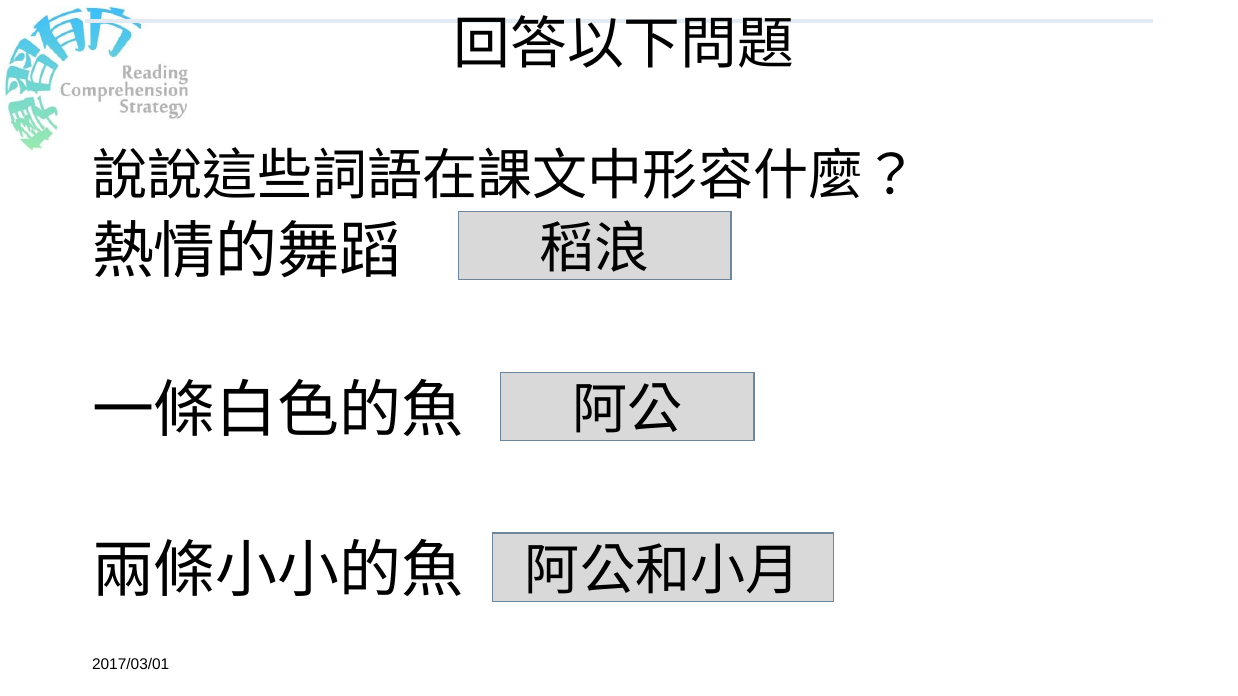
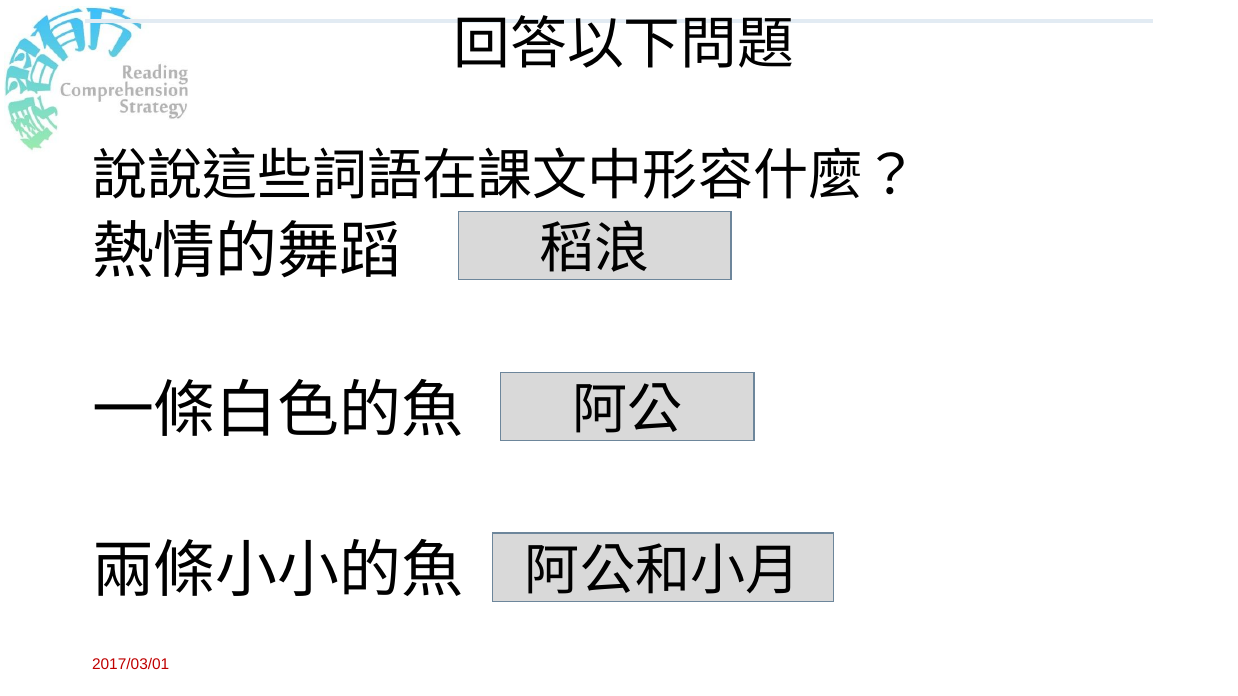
2017/03/01 colour: black -> red
